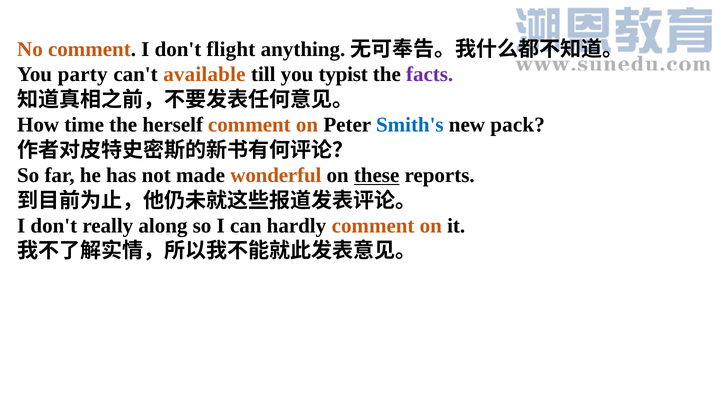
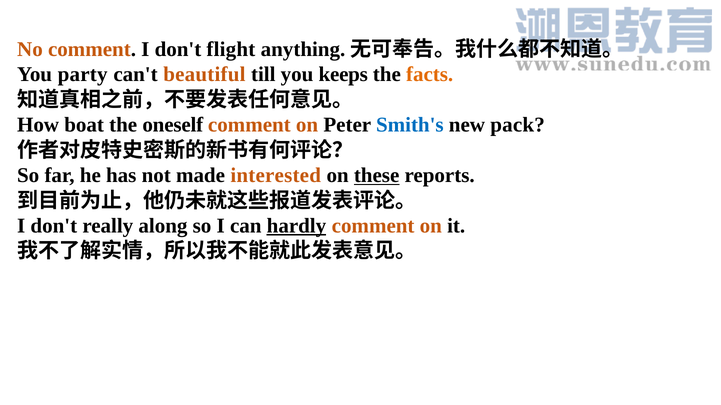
available: available -> beautiful
typist: typist -> keeps
facts colour: purple -> orange
time: time -> boat
herself: herself -> oneself
wonderful: wonderful -> interested
hardly underline: none -> present
